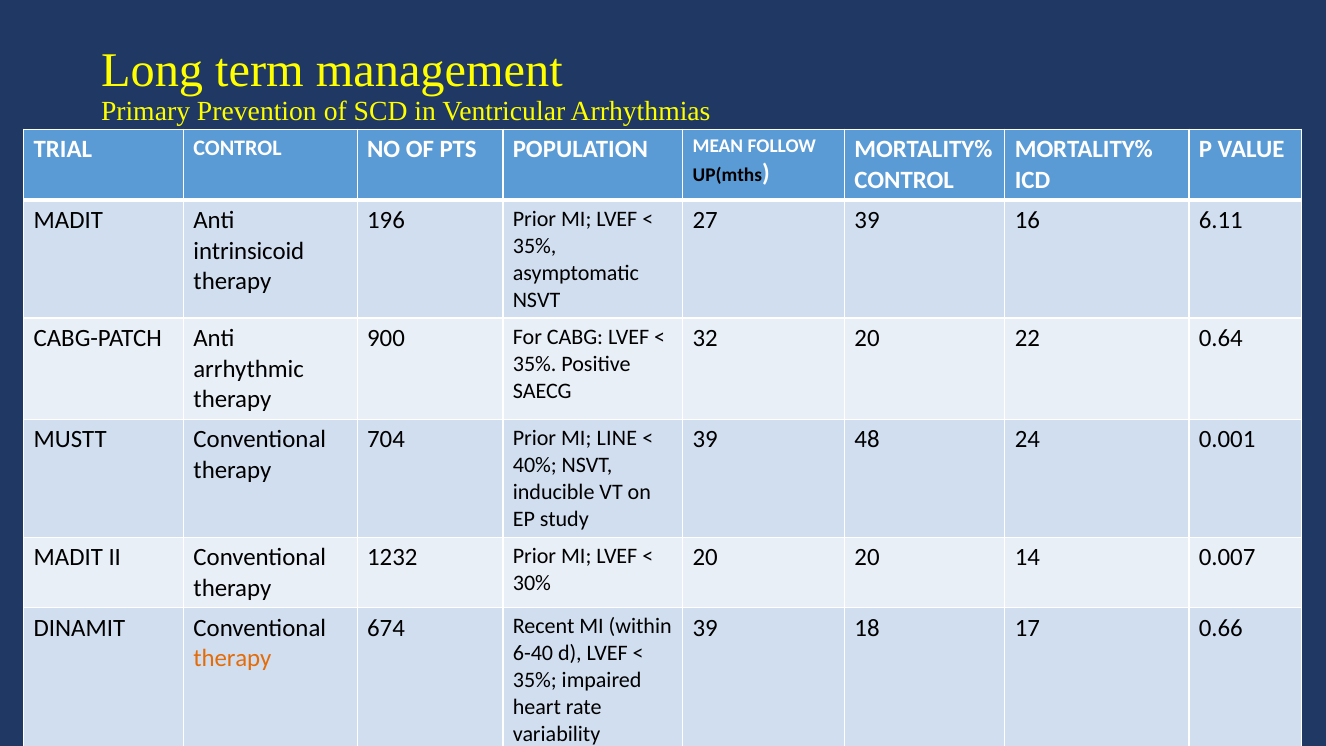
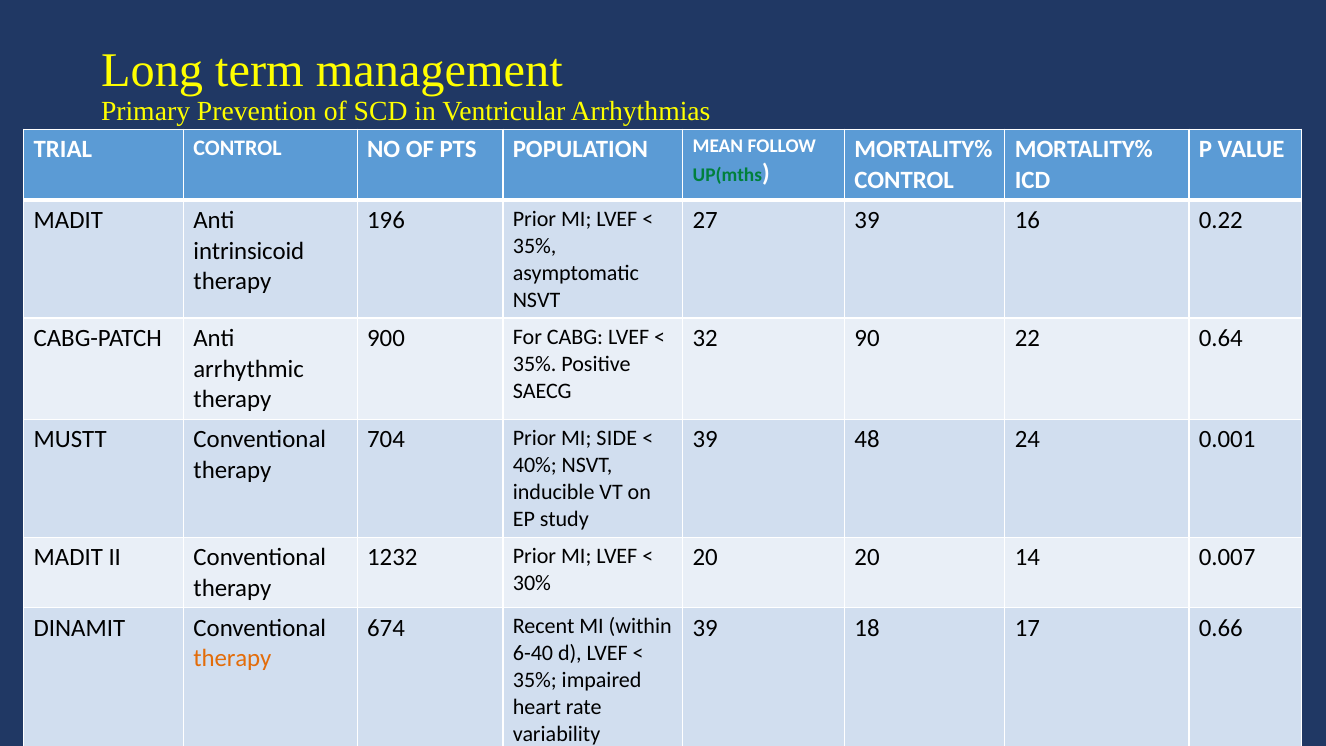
UP(mths colour: black -> green
6.11: 6.11 -> 0.22
32 20: 20 -> 90
LINE: LINE -> SIDE
